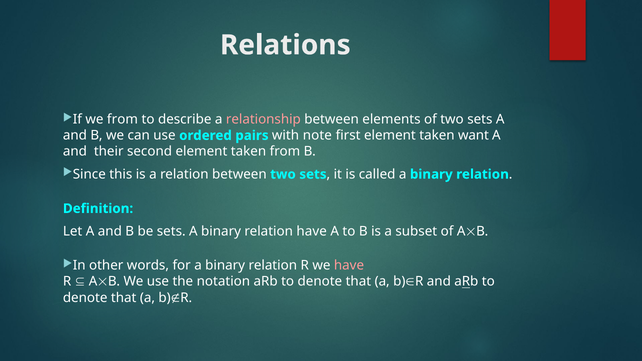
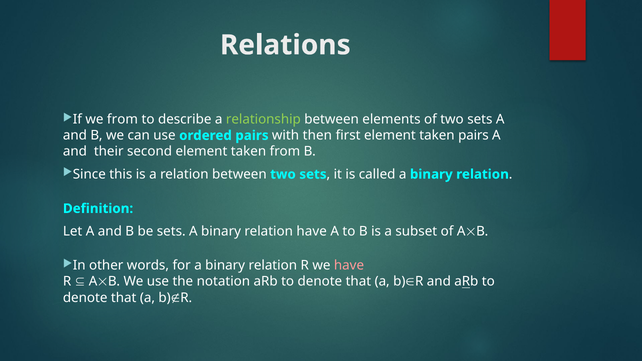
relationship colour: pink -> light green
note: note -> then
taken want: want -> pairs
